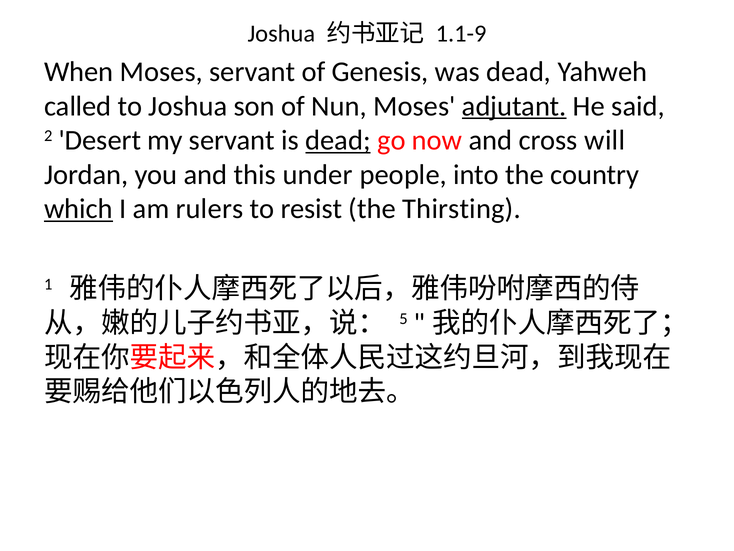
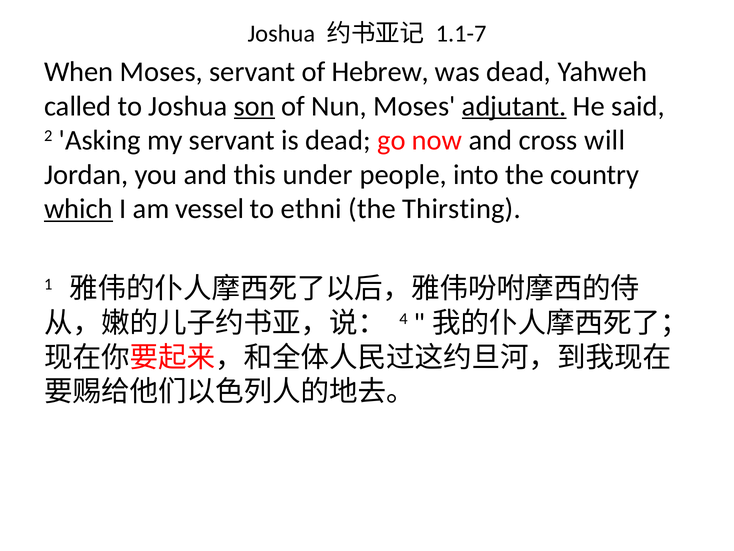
1.1-9: 1.1-9 -> 1.1-7
Genesis: Genesis -> Hebrew
son underline: none -> present
Desert: Desert -> Asking
dead at (338, 140) underline: present -> none
rulers: rulers -> vessel
resist: resist -> ethni
5: 5 -> 4
